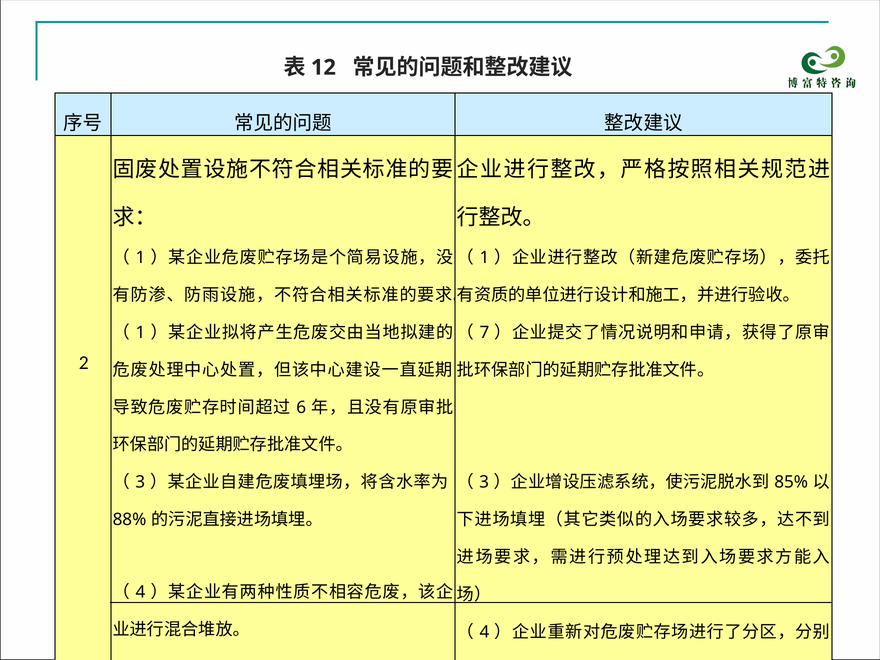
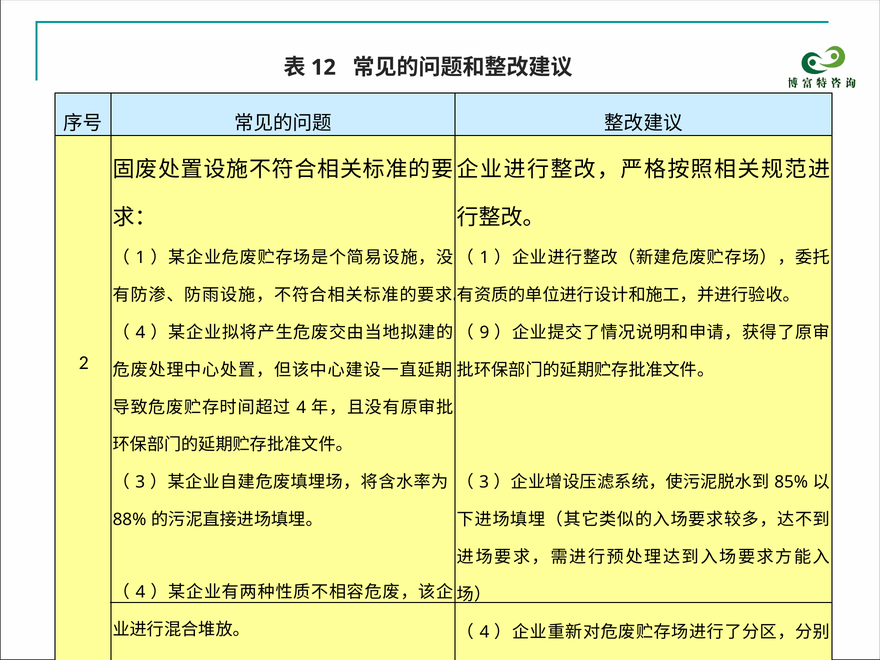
1 at (140, 333): 1 -> 4
7: 7 -> 9
6 at (301, 407): 6 -> 4
